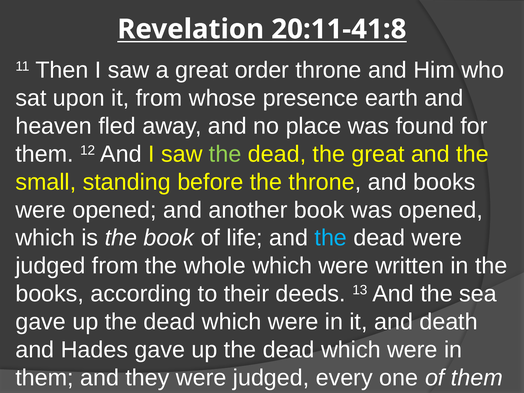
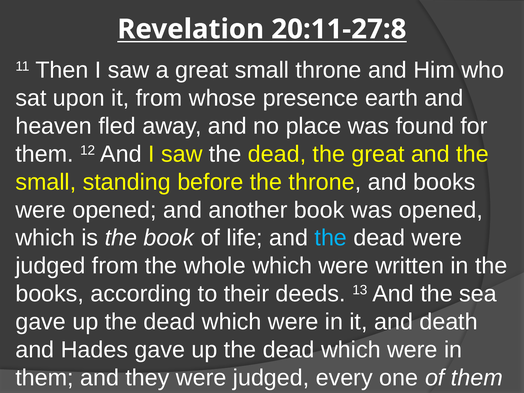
20:11-41:8: 20:11-41:8 -> 20:11-27:8
great order: order -> small
the at (225, 154) colour: light green -> white
